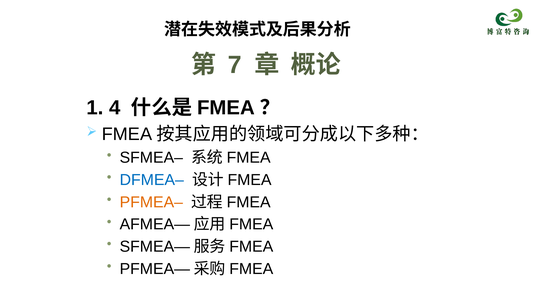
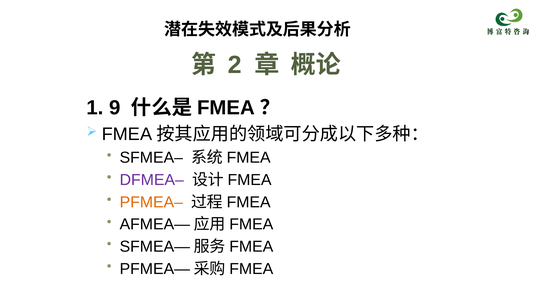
7: 7 -> 2
4: 4 -> 9
DFMEA– colour: blue -> purple
